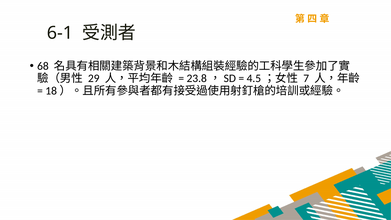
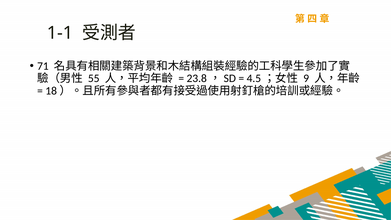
6-1: 6-1 -> 1-1
68: 68 -> 71
29: 29 -> 55
7: 7 -> 9
